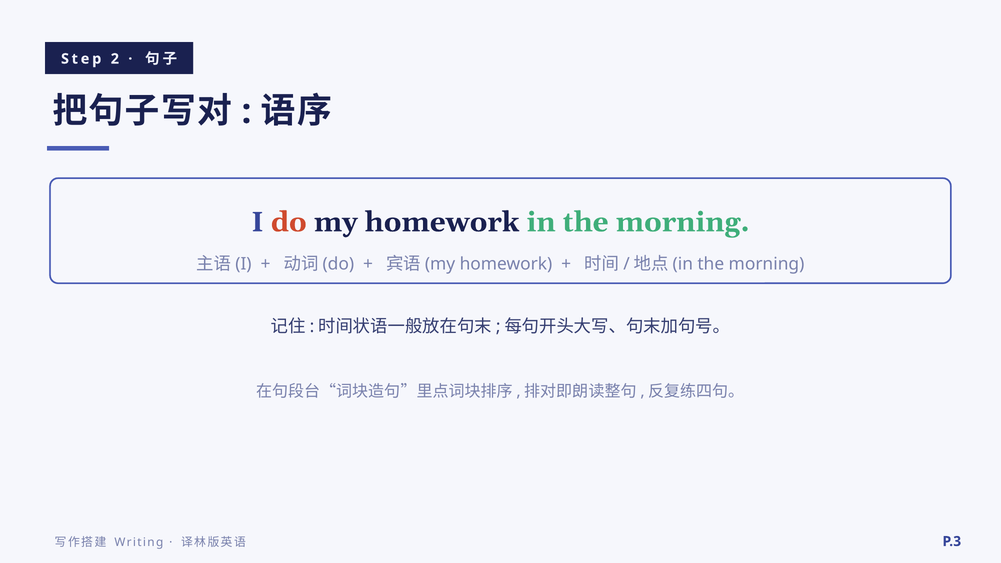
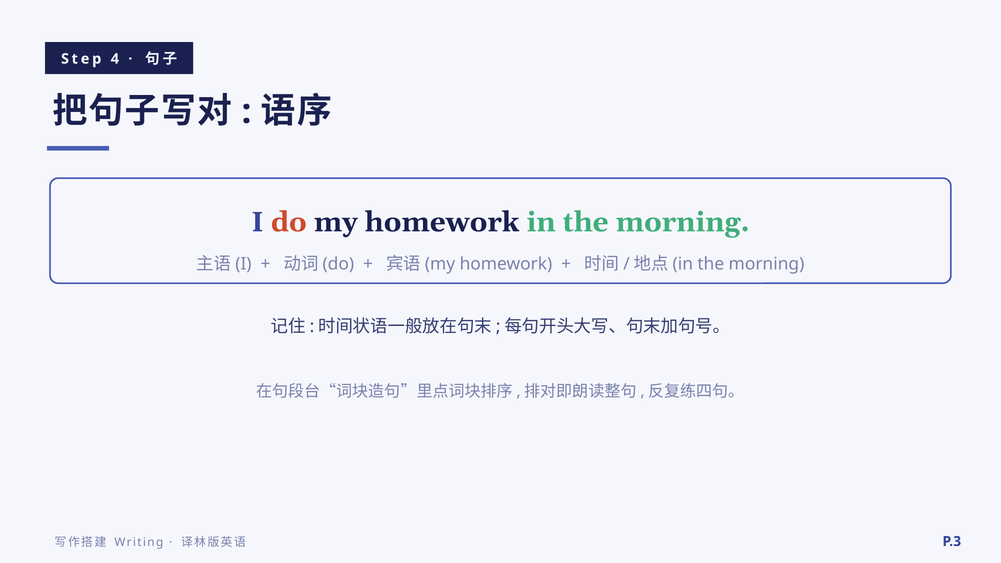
2: 2 -> 4
